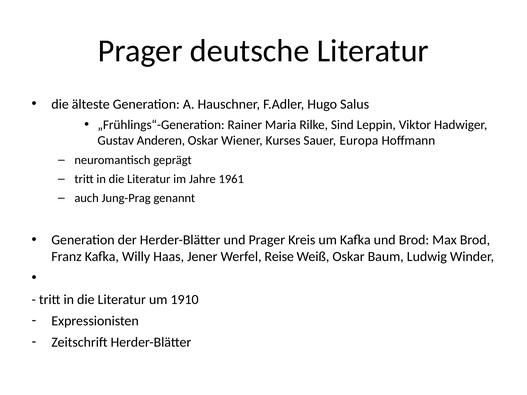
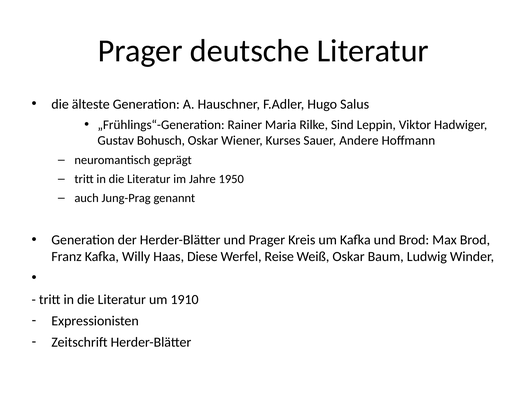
Anderen: Anderen -> Bohusch
Europa: Europa -> Andere
1961: 1961 -> 1950
Jener: Jener -> Diese
